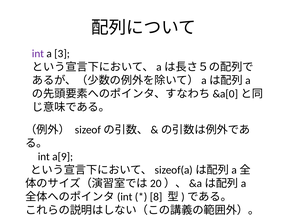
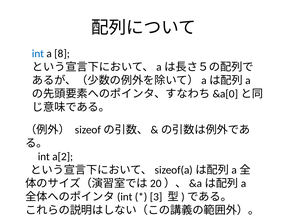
int at (38, 54) colour: purple -> blue
3: 3 -> 8
a[9: a[9 -> a[2
8: 8 -> 3
